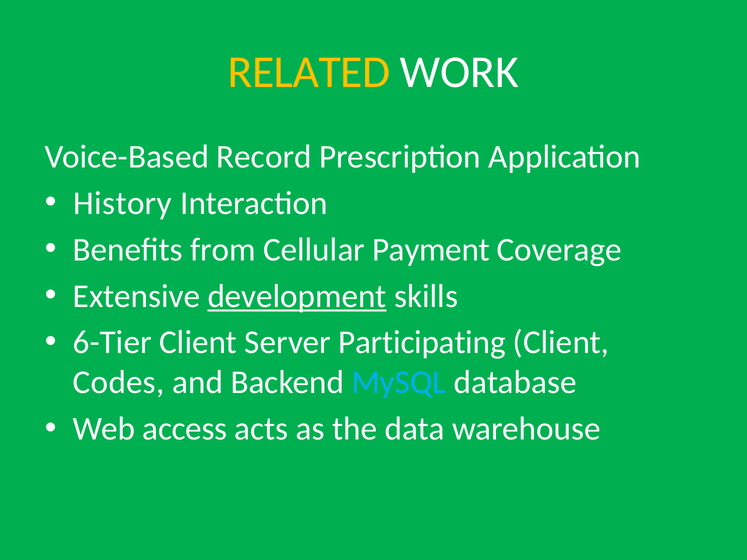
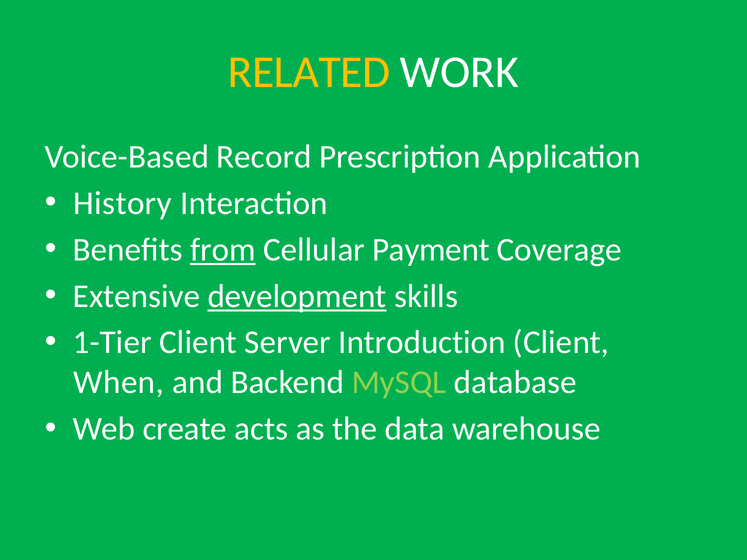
from underline: none -> present
6-Tier: 6-Tier -> 1-Tier
Participating: Participating -> Introduction
Codes: Codes -> When
MySQL colour: light blue -> light green
access: access -> create
